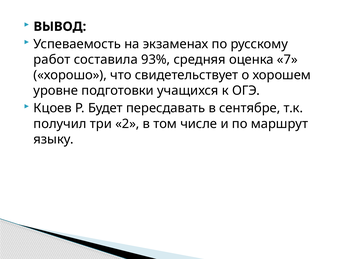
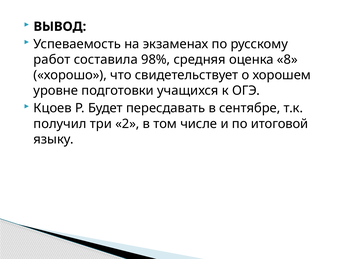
93%: 93% -> 98%
7: 7 -> 8
маршрут: маршрут -> итоговой
